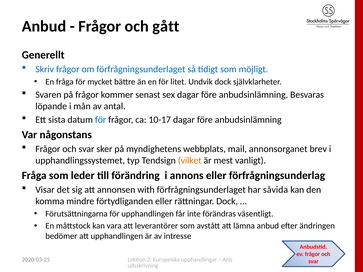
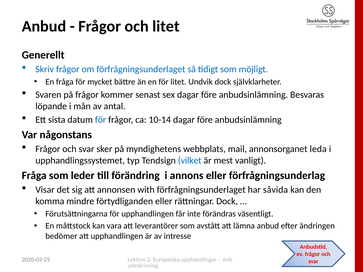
och gått: gått -> litet
10-17: 10-17 -> 10-14
brev: brev -> leda
vilket colour: orange -> blue
